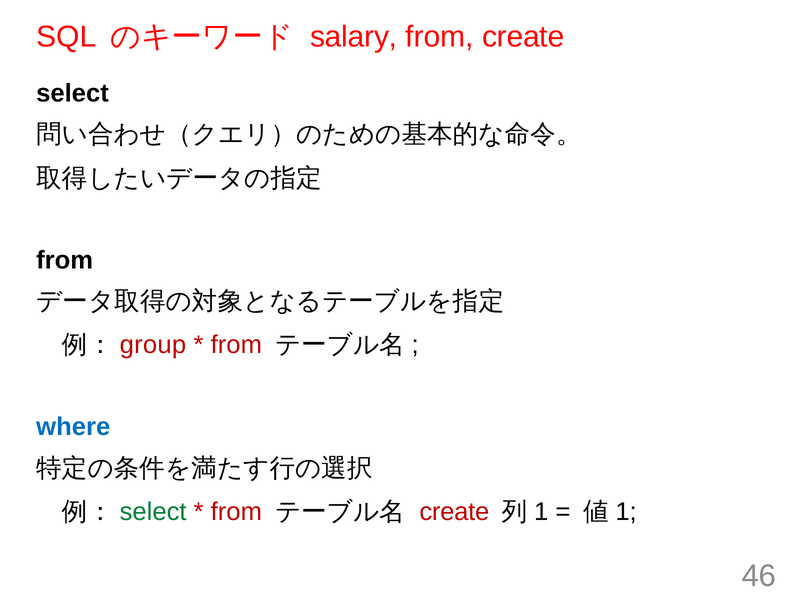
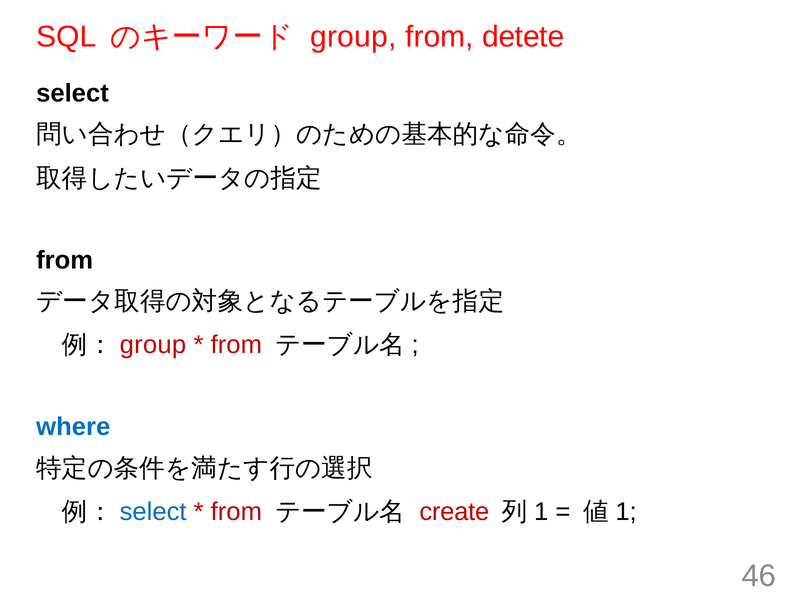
salary at (354, 37): salary -> group
from create: create -> detete
select at (153, 511) colour: green -> blue
